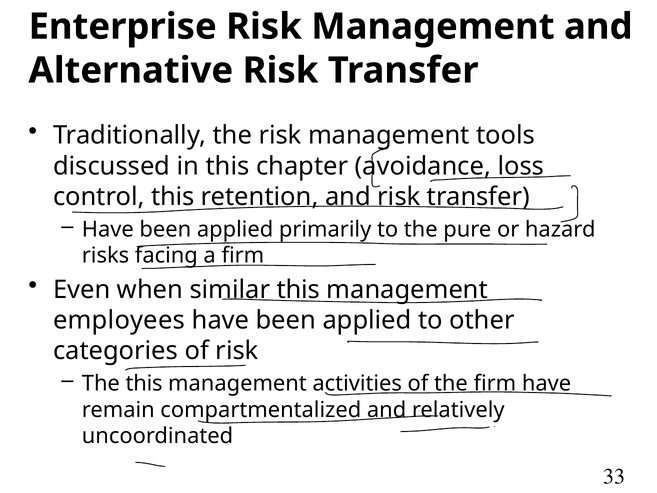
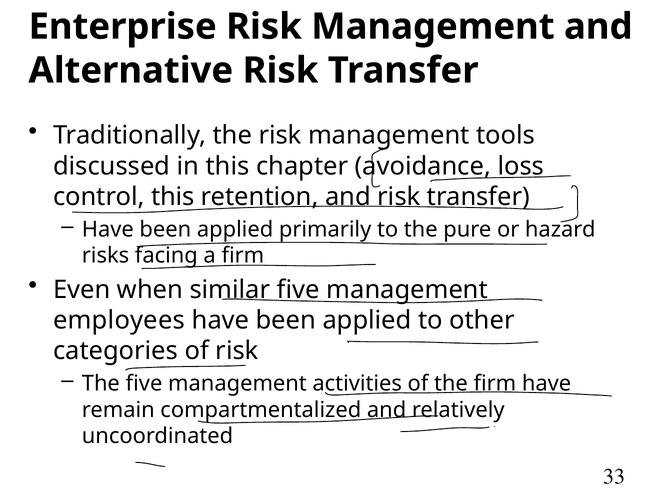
similar this: this -> five
The this: this -> five
